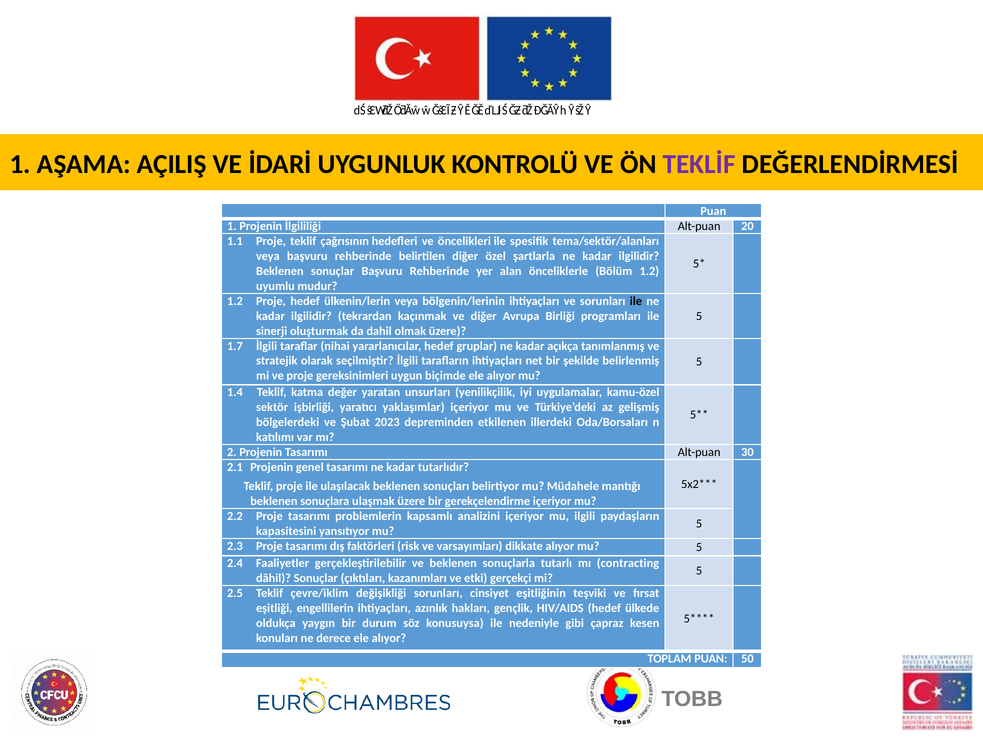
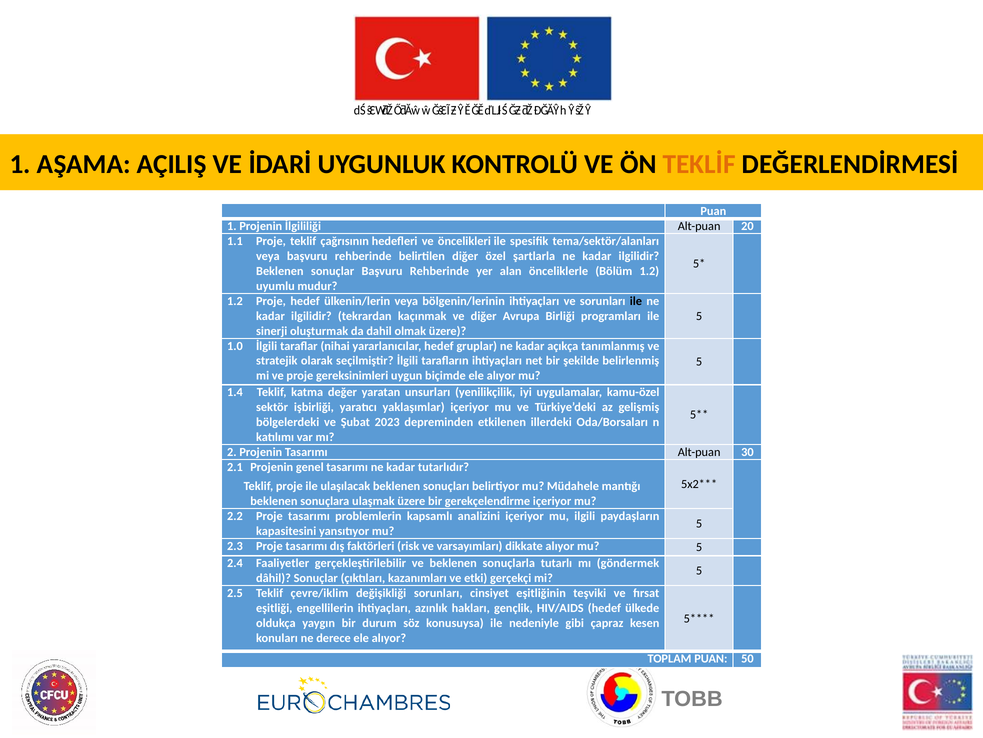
TEKLİF colour: purple -> orange
1.7: 1.7 -> 1.0
contracting: contracting -> göndermek
